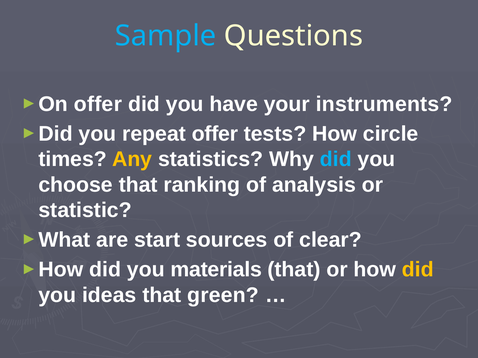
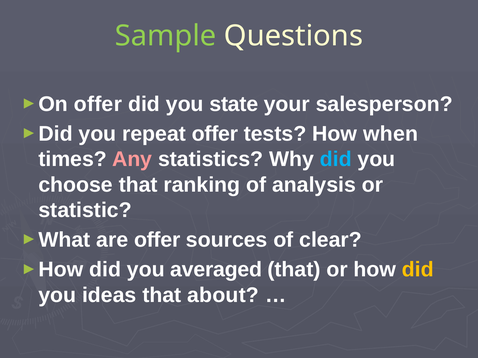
Sample colour: light blue -> light green
have: have -> state
instruments: instruments -> salesperson
circle: circle -> when
Any colour: yellow -> pink
are start: start -> offer
materials: materials -> averaged
green: green -> about
